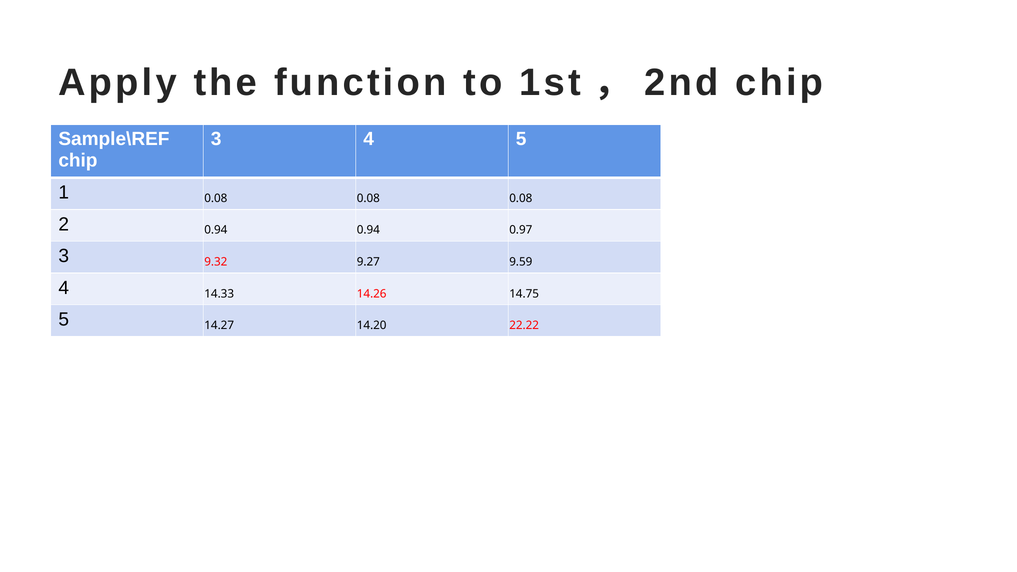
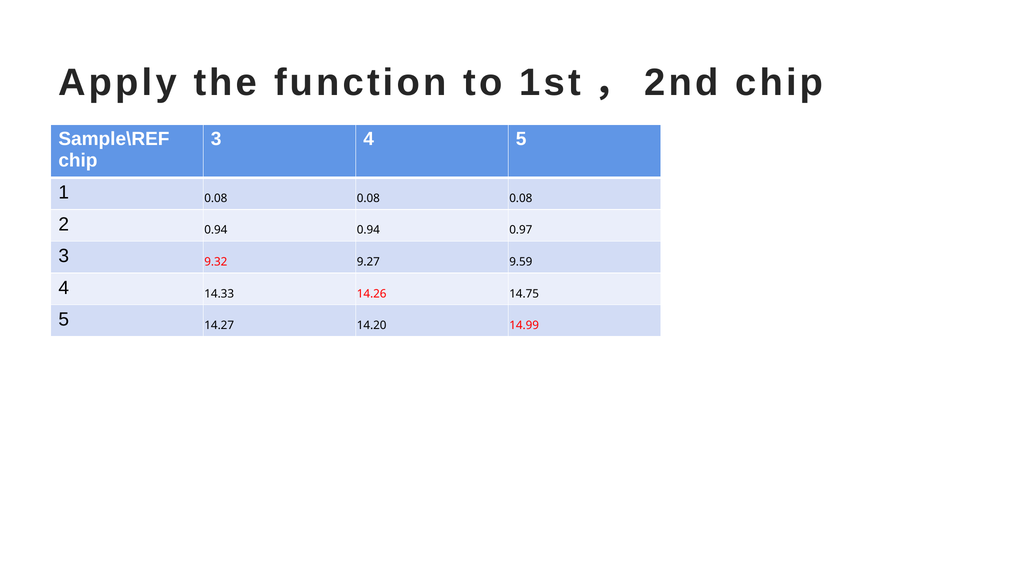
22.22: 22.22 -> 14.99
